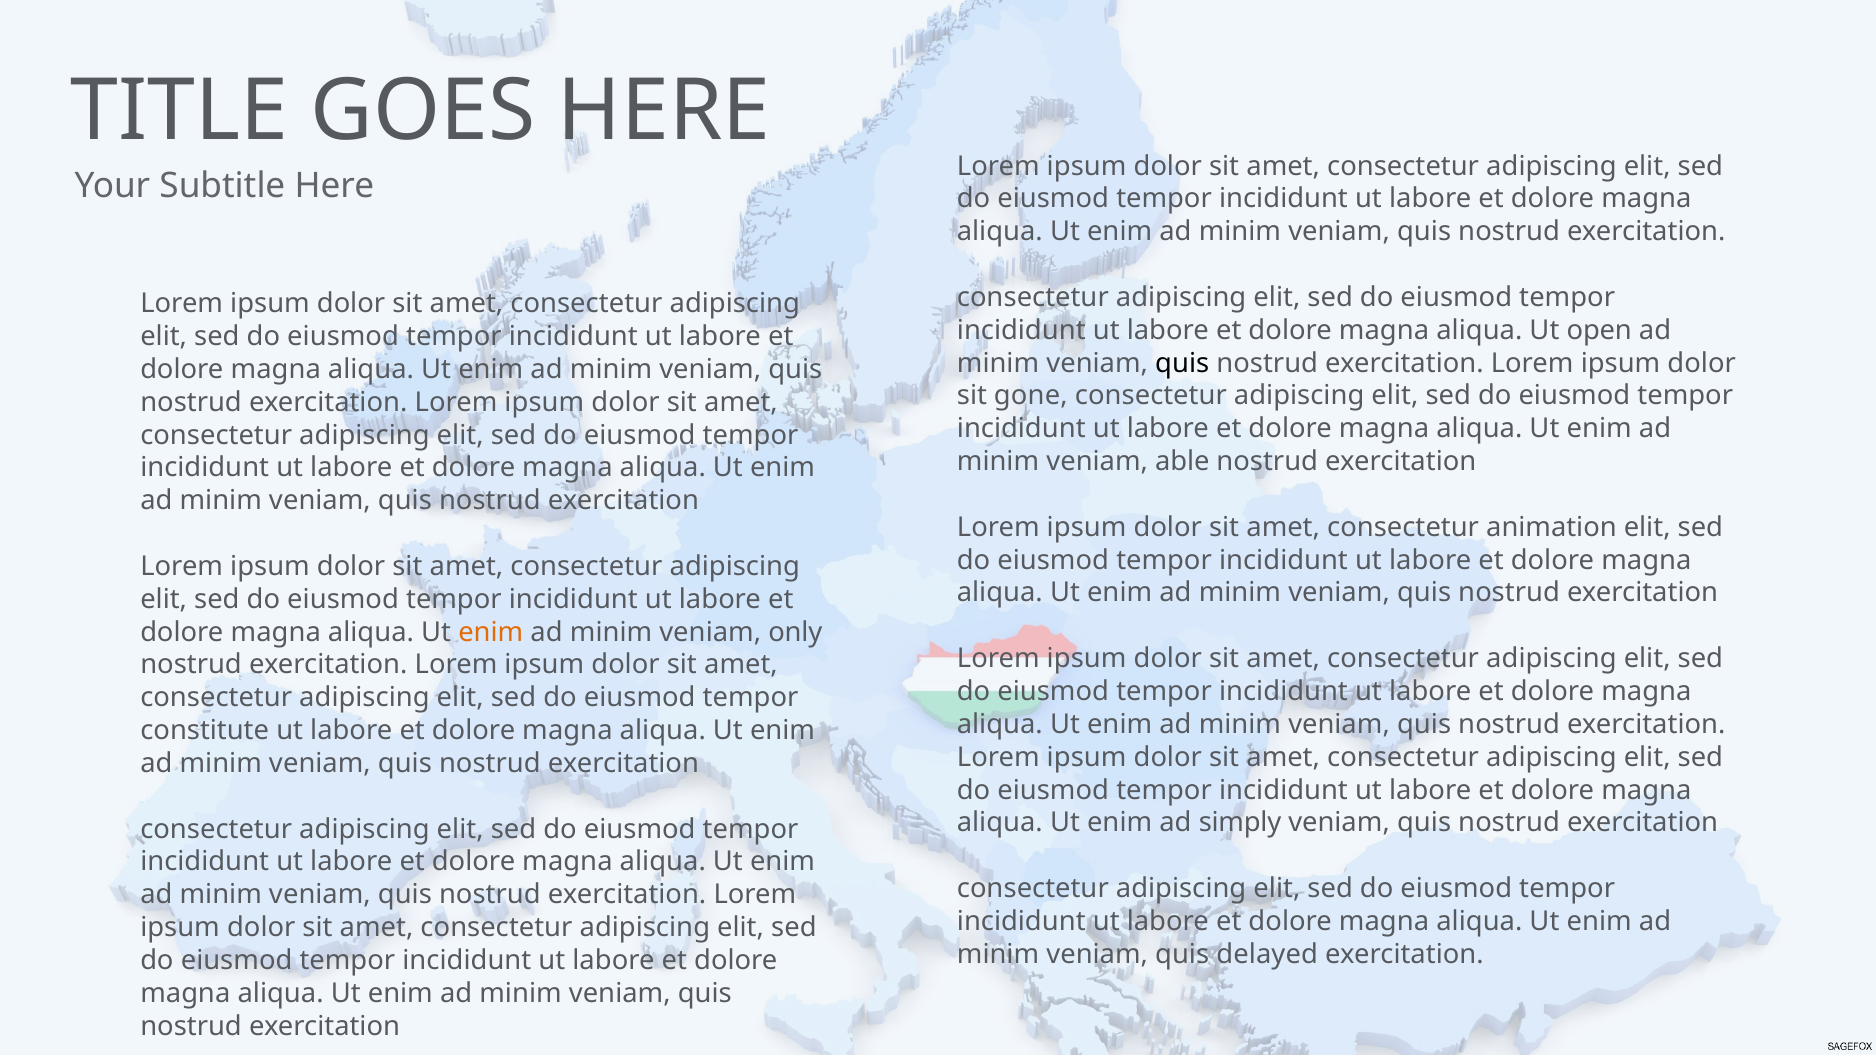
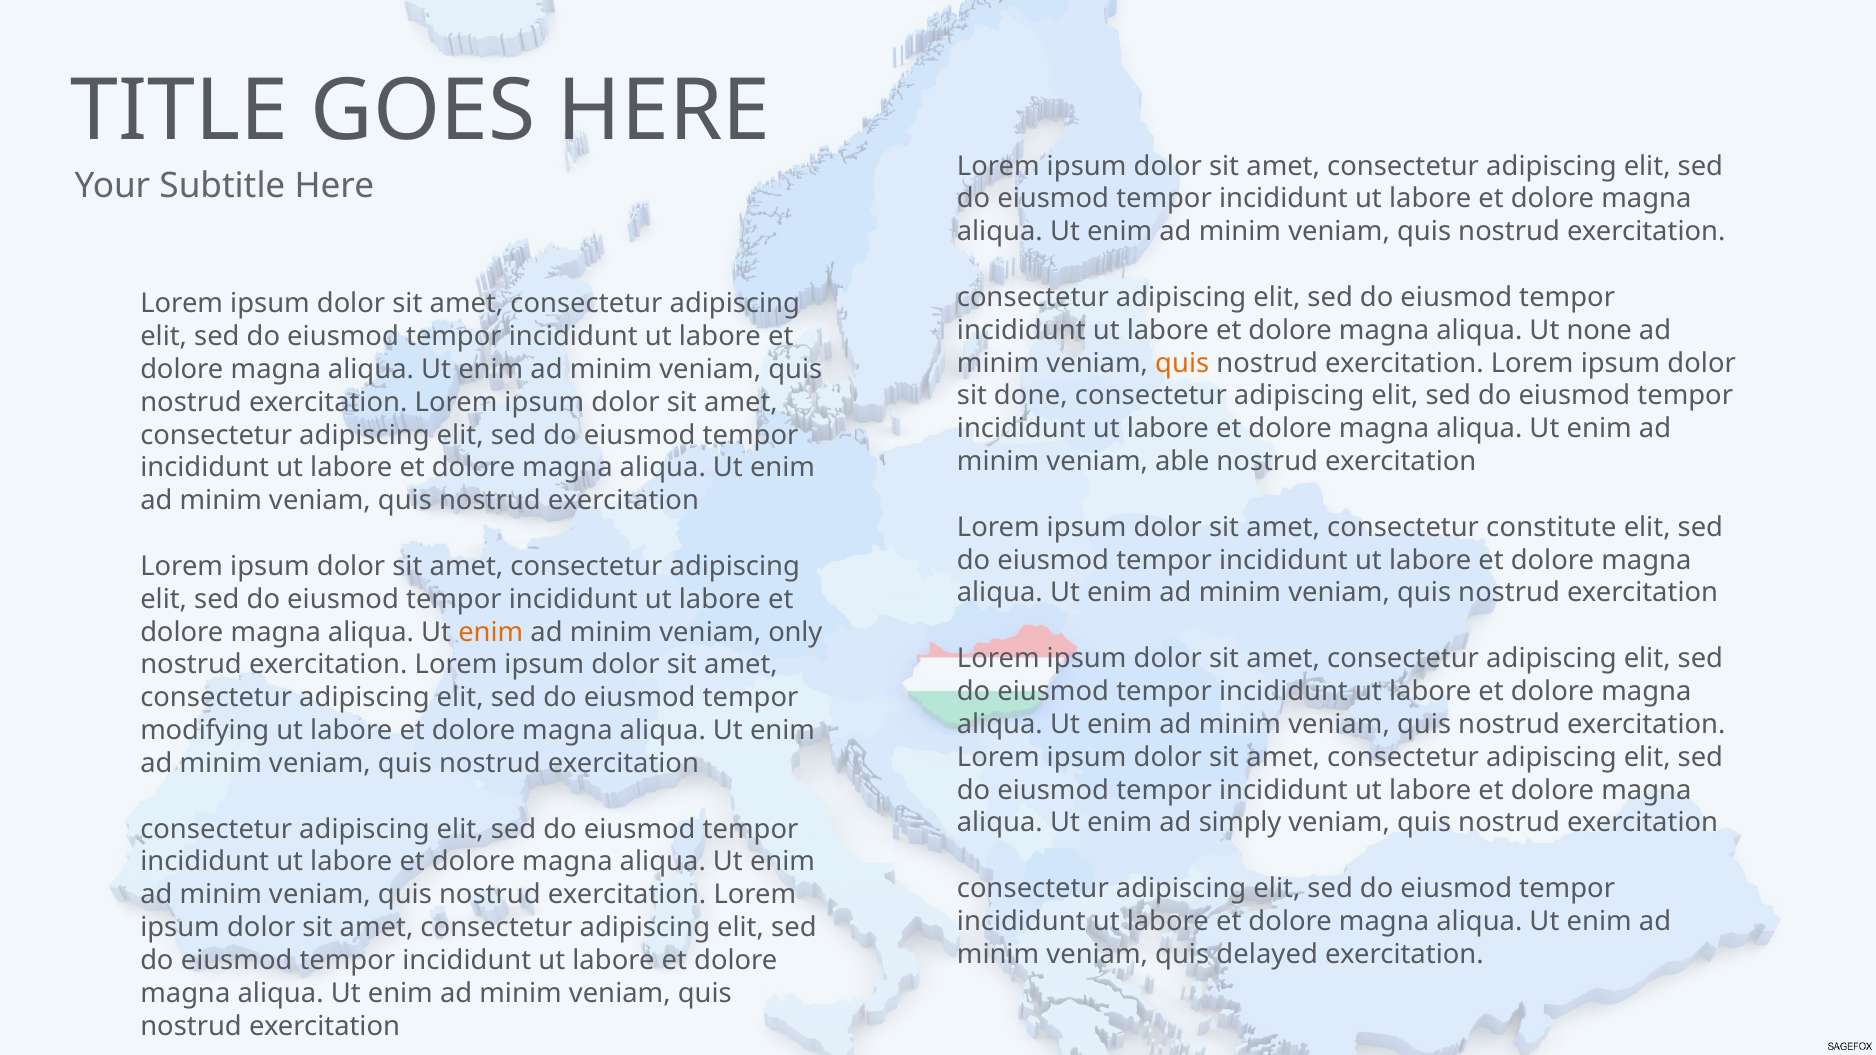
open: open -> none
quis at (1182, 363) colour: black -> orange
gone: gone -> done
animation: animation -> constitute
constitute: constitute -> modifying
